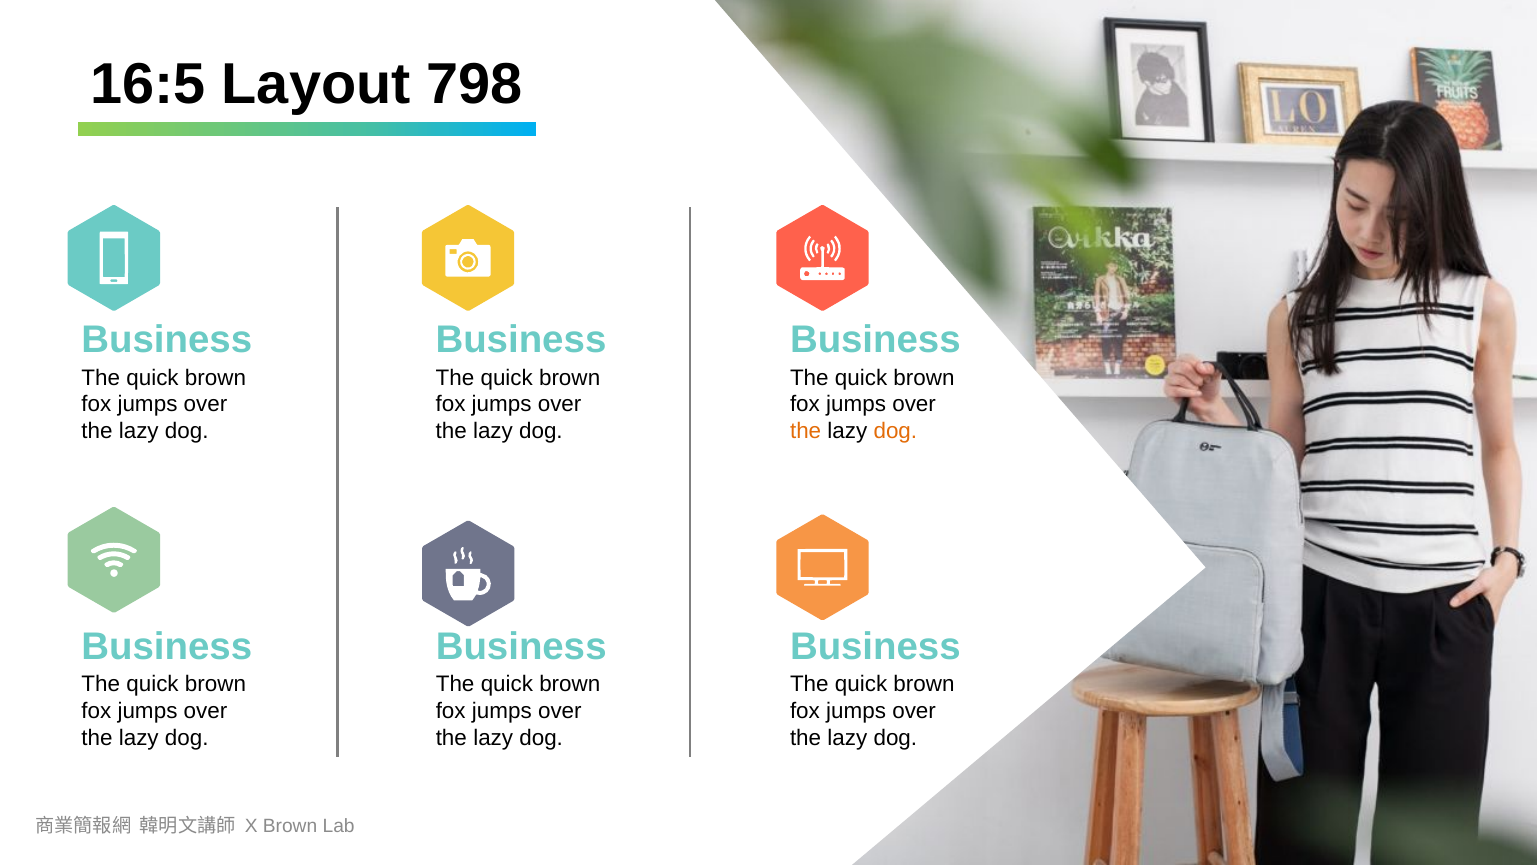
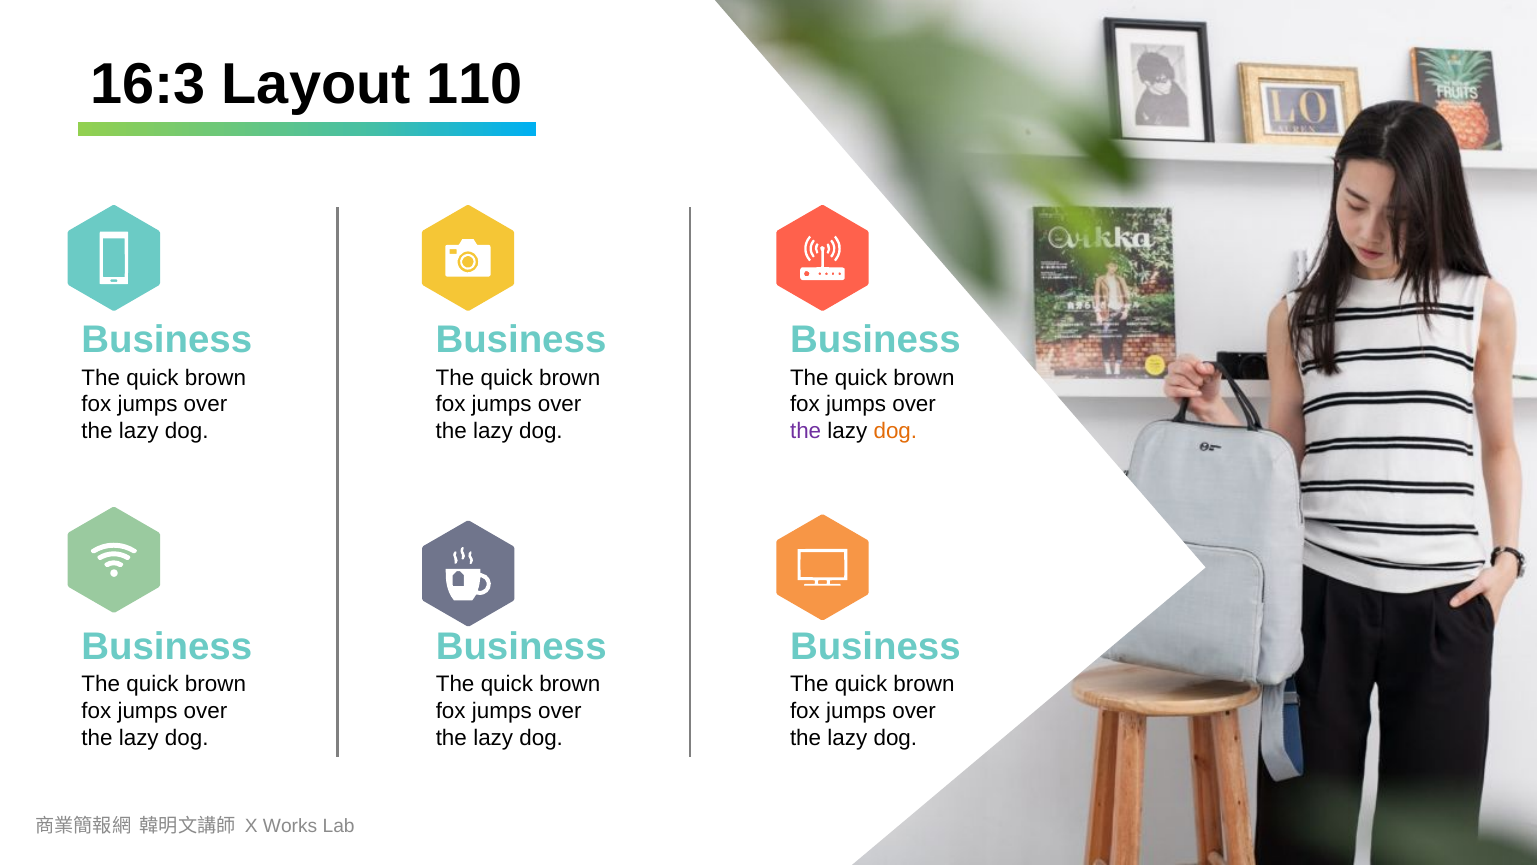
16:5: 16:5 -> 16:3
798: 798 -> 110
the at (806, 431) colour: orange -> purple
X Brown: Brown -> Works
